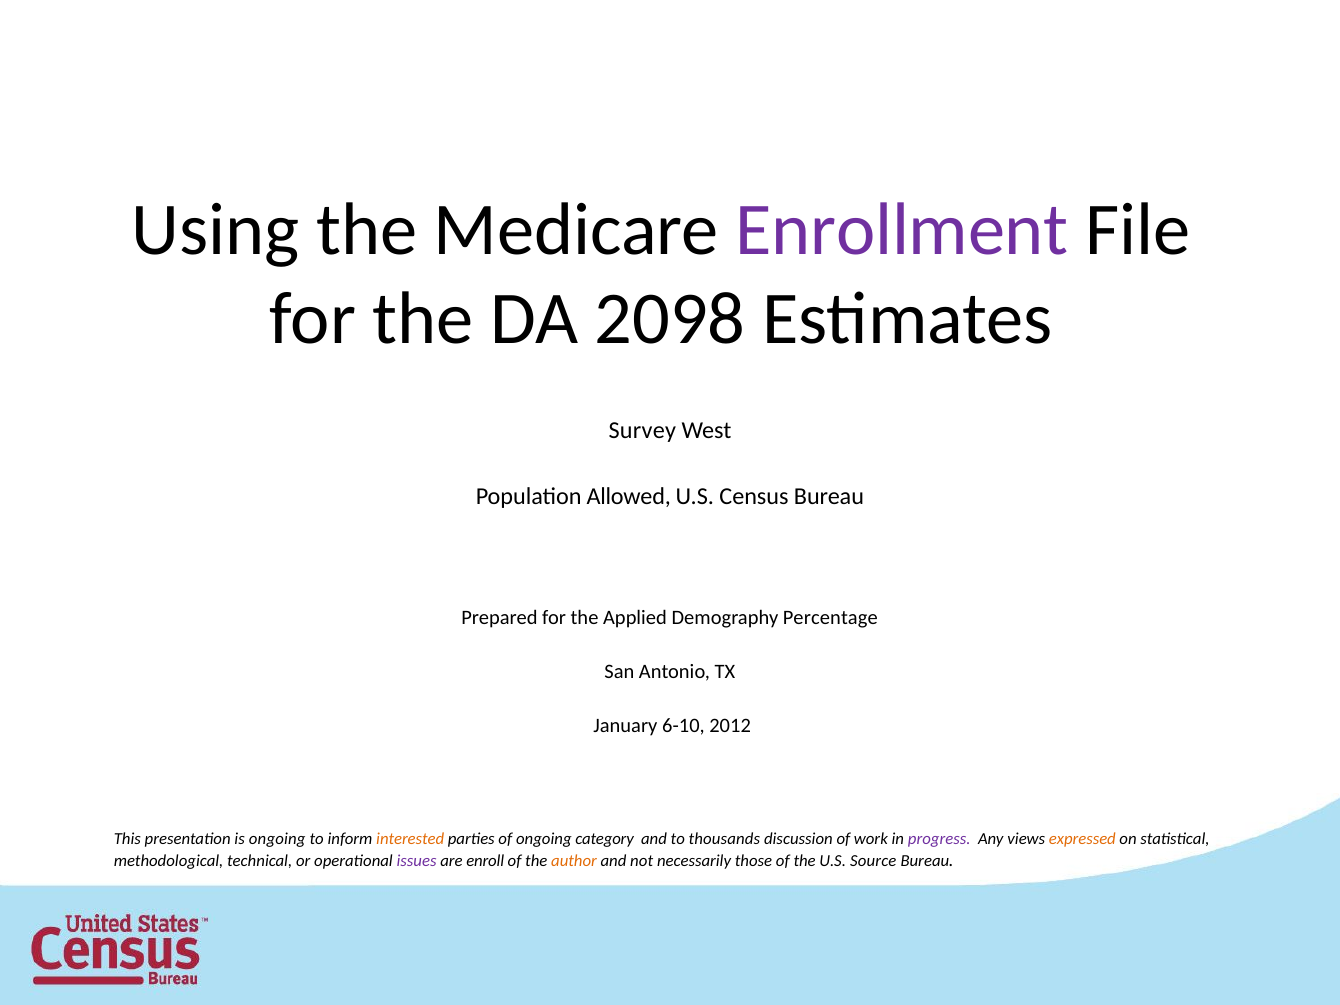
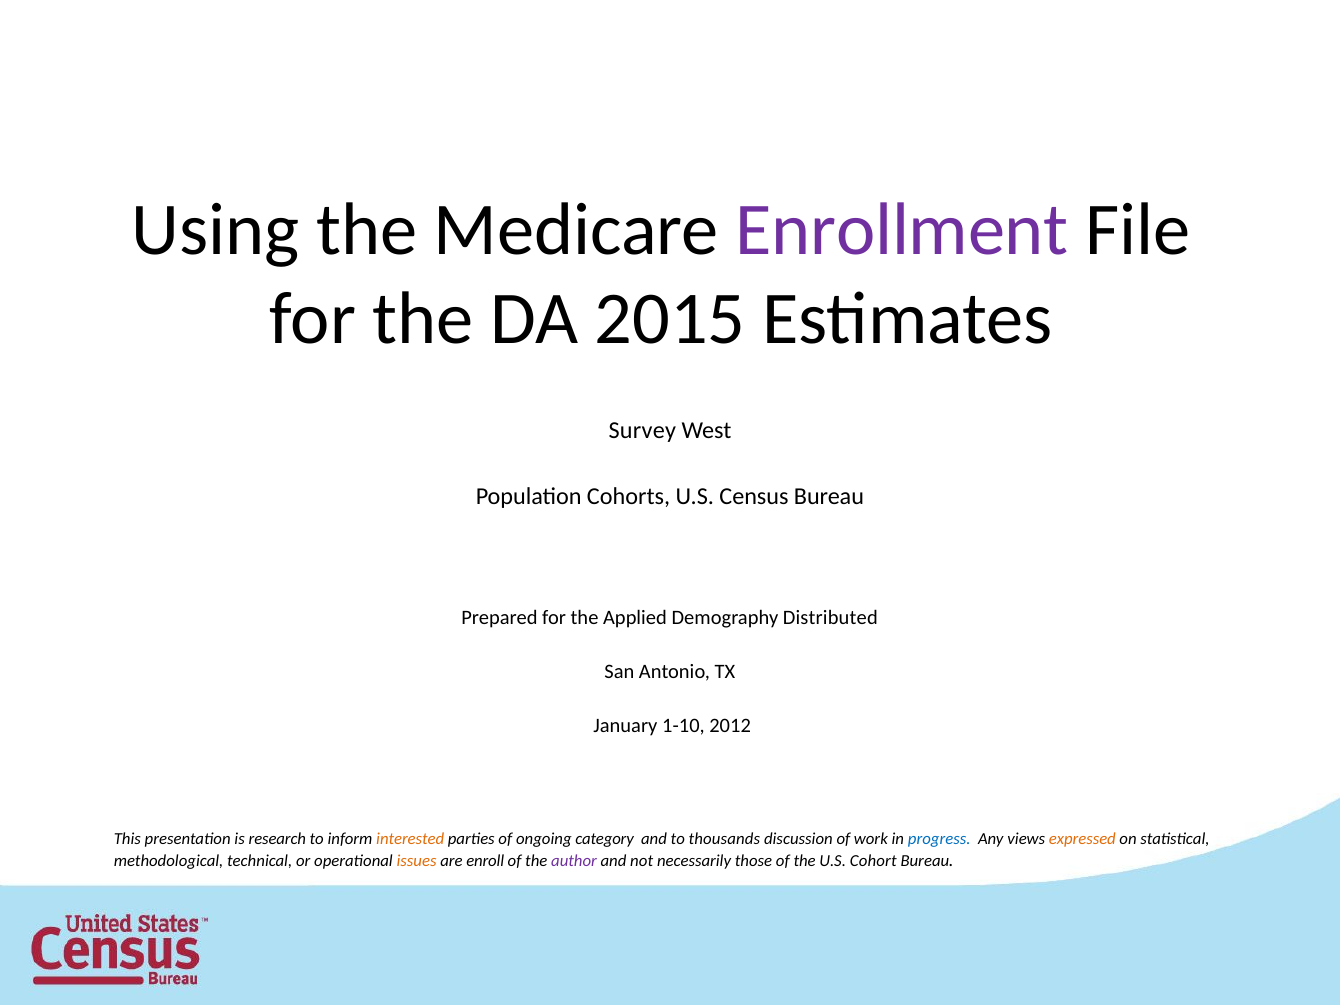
2098: 2098 -> 2015
Allowed: Allowed -> Cohorts
Percentage: Percentage -> Distributed
6-10: 6-10 -> 1-10
is ongoing: ongoing -> research
progress colour: purple -> blue
issues colour: purple -> orange
author colour: orange -> purple
Source: Source -> Cohort
